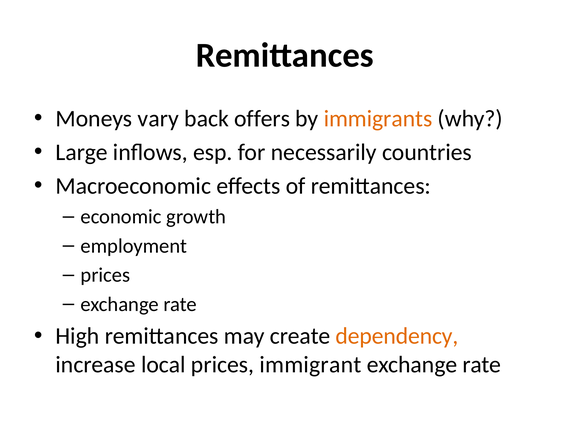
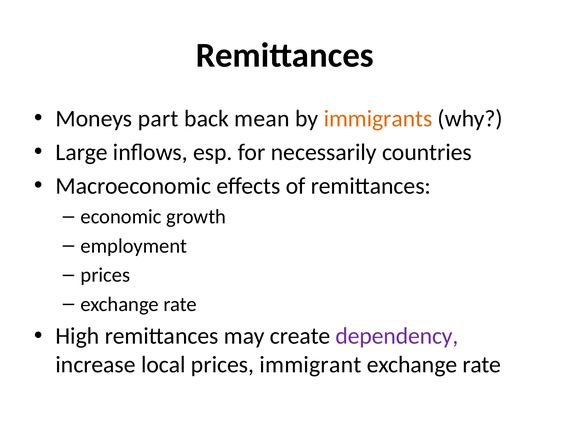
vary: vary -> part
offers: offers -> mean
dependency colour: orange -> purple
